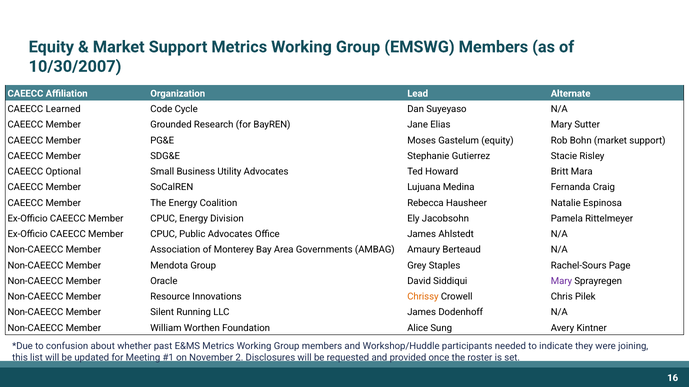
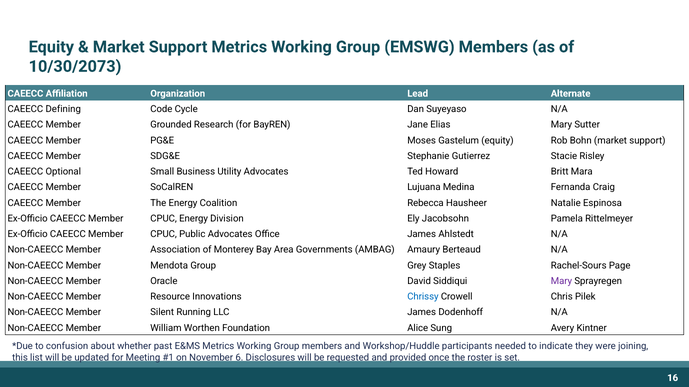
10/30/2007: 10/30/2007 -> 10/30/2073
Learned: Learned -> Defining
Chrissy colour: orange -> blue
2: 2 -> 6
